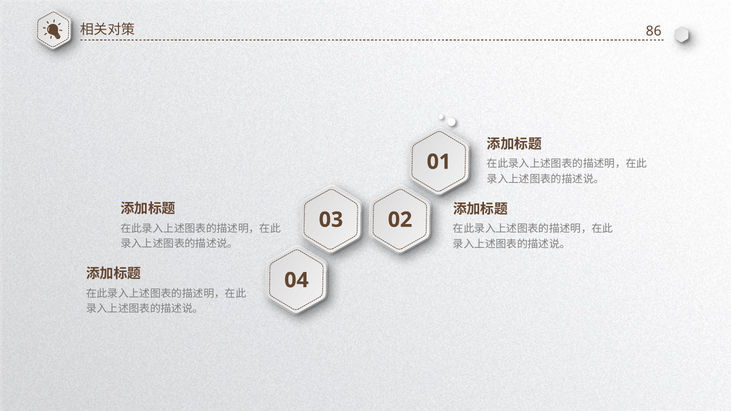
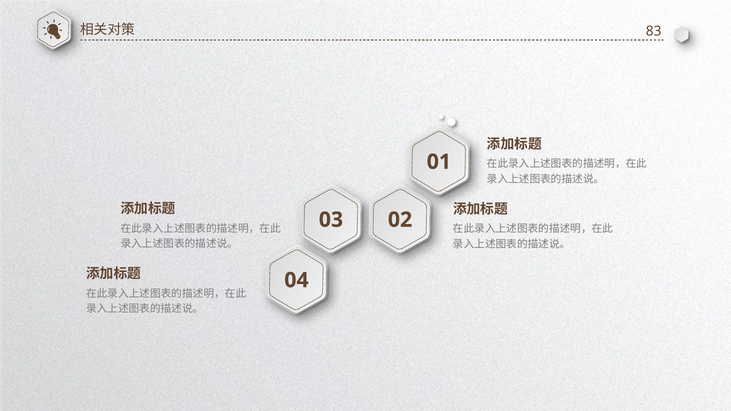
86: 86 -> 83
